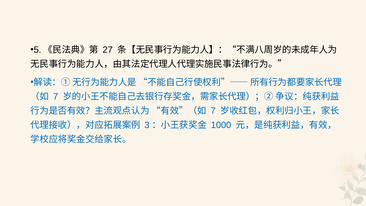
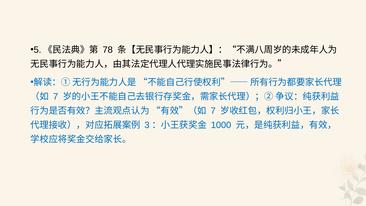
27: 27 -> 78
